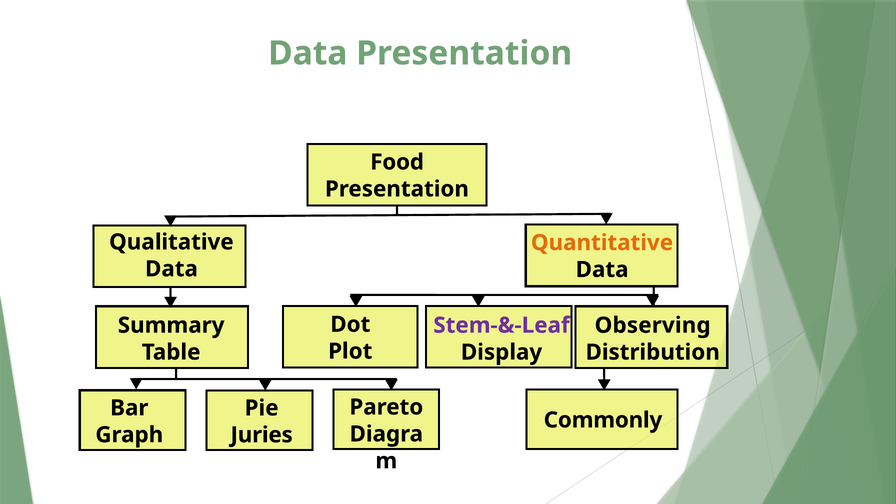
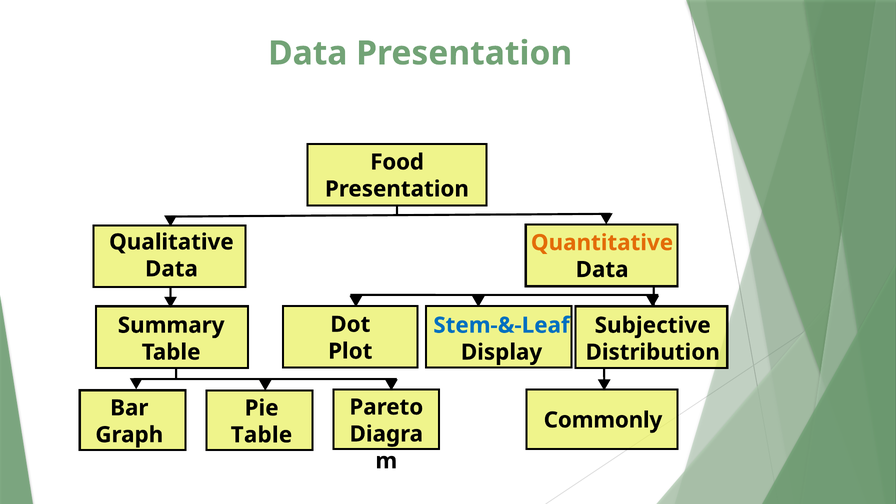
Stem-&-Leaf colour: purple -> blue
Observing: Observing -> Subjective
Juries at (262, 435): Juries -> Table
